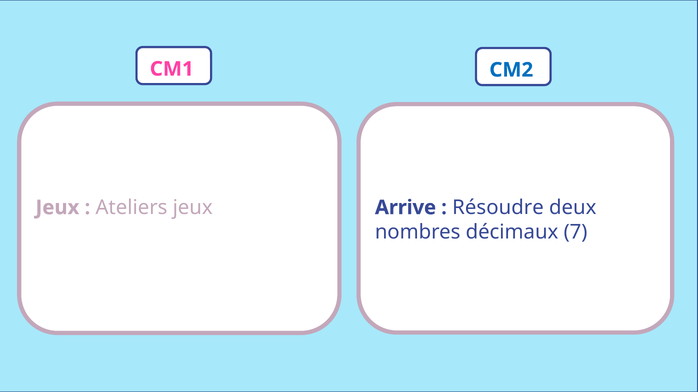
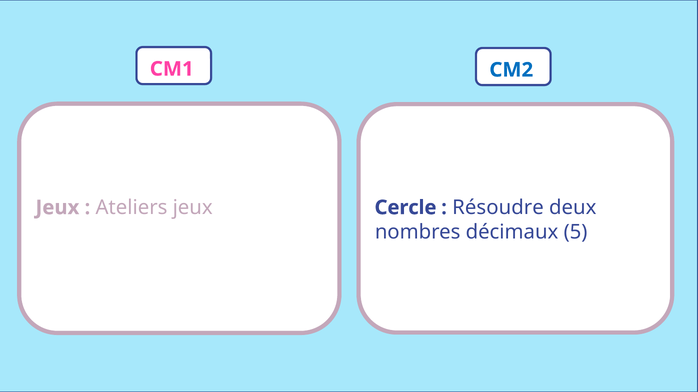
Arrive: Arrive -> Cercle
7: 7 -> 5
